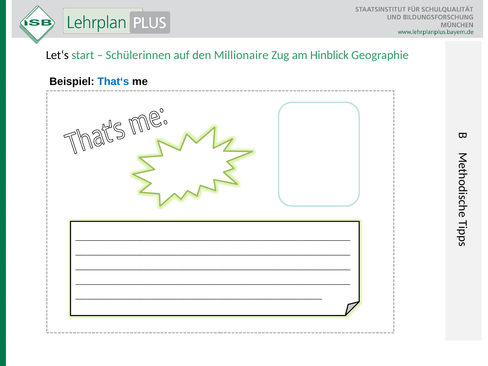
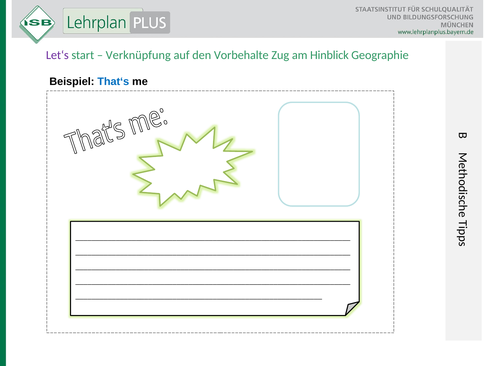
Let‘s colour: black -> purple
Schülerinnen: Schülerinnen -> Verknüpfung
Millionaire: Millionaire -> Vorbehalte
